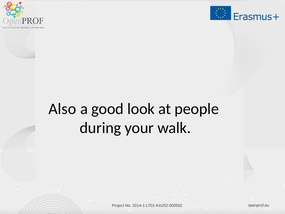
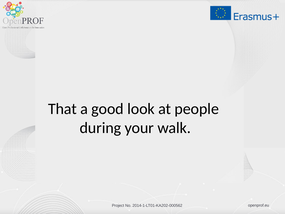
Also: Also -> That
